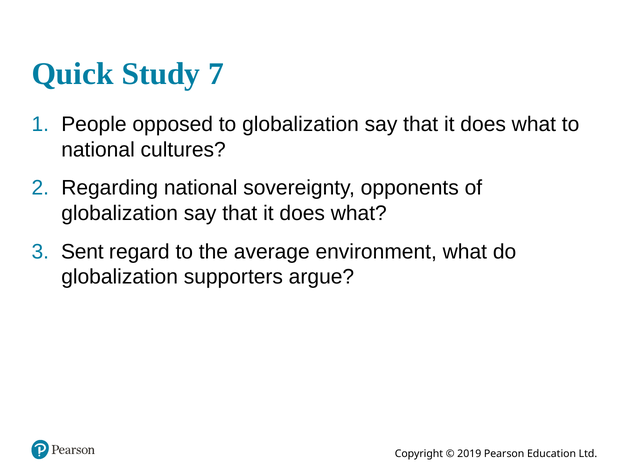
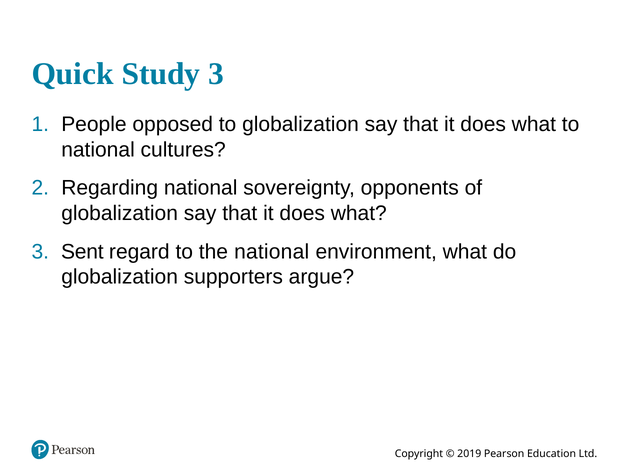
Study 7: 7 -> 3
the average: average -> national
